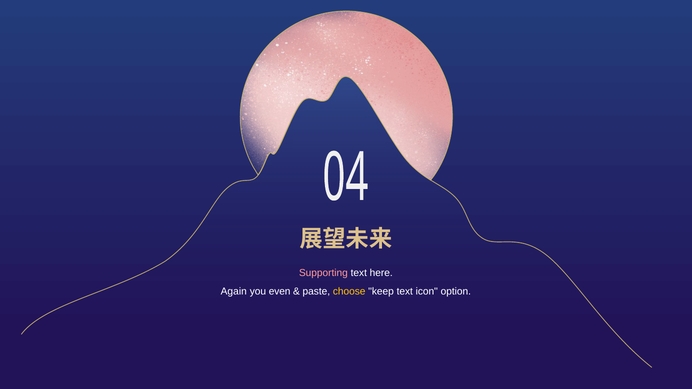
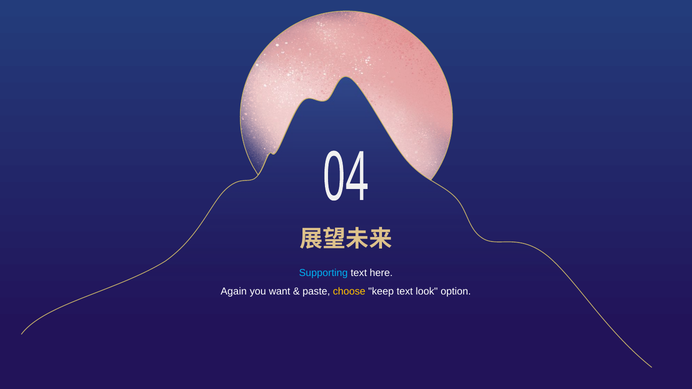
Supporting colour: pink -> light blue
even: even -> want
icon: icon -> look
